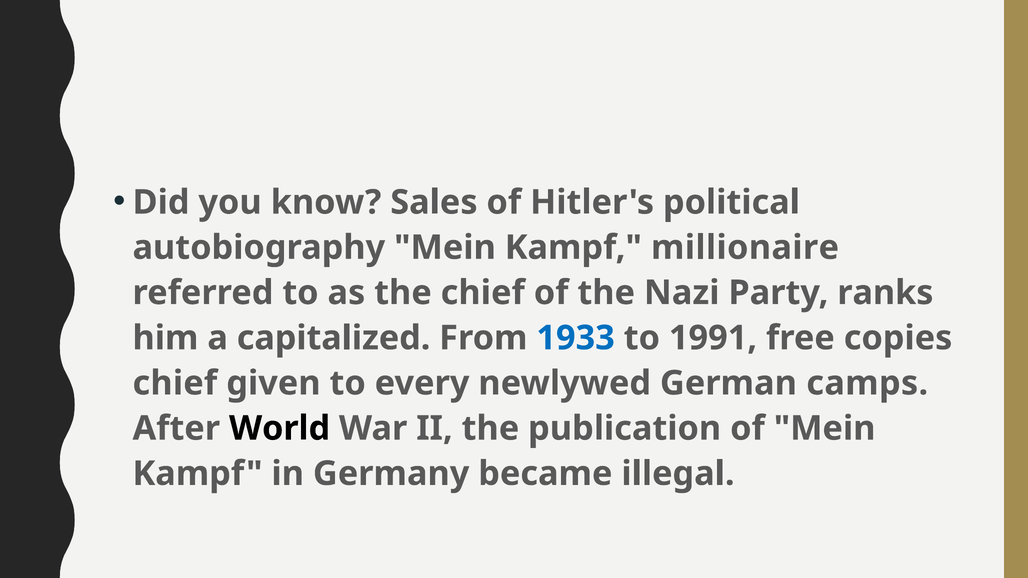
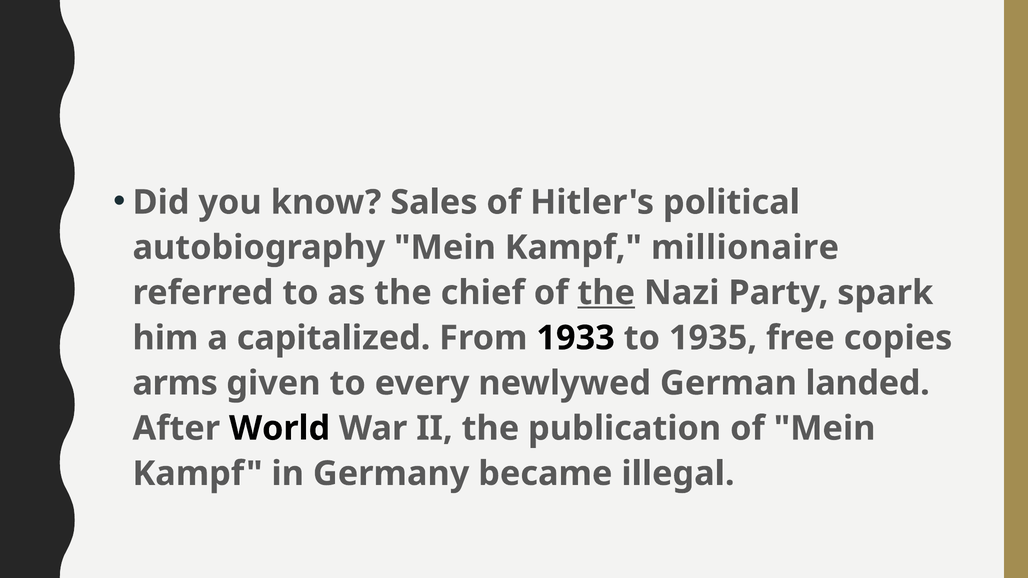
the at (606, 293) underline: none -> present
ranks: ranks -> spark
1933 colour: blue -> black
1991: 1991 -> 1935
chief at (175, 383): chief -> arms
camps: camps -> landed
